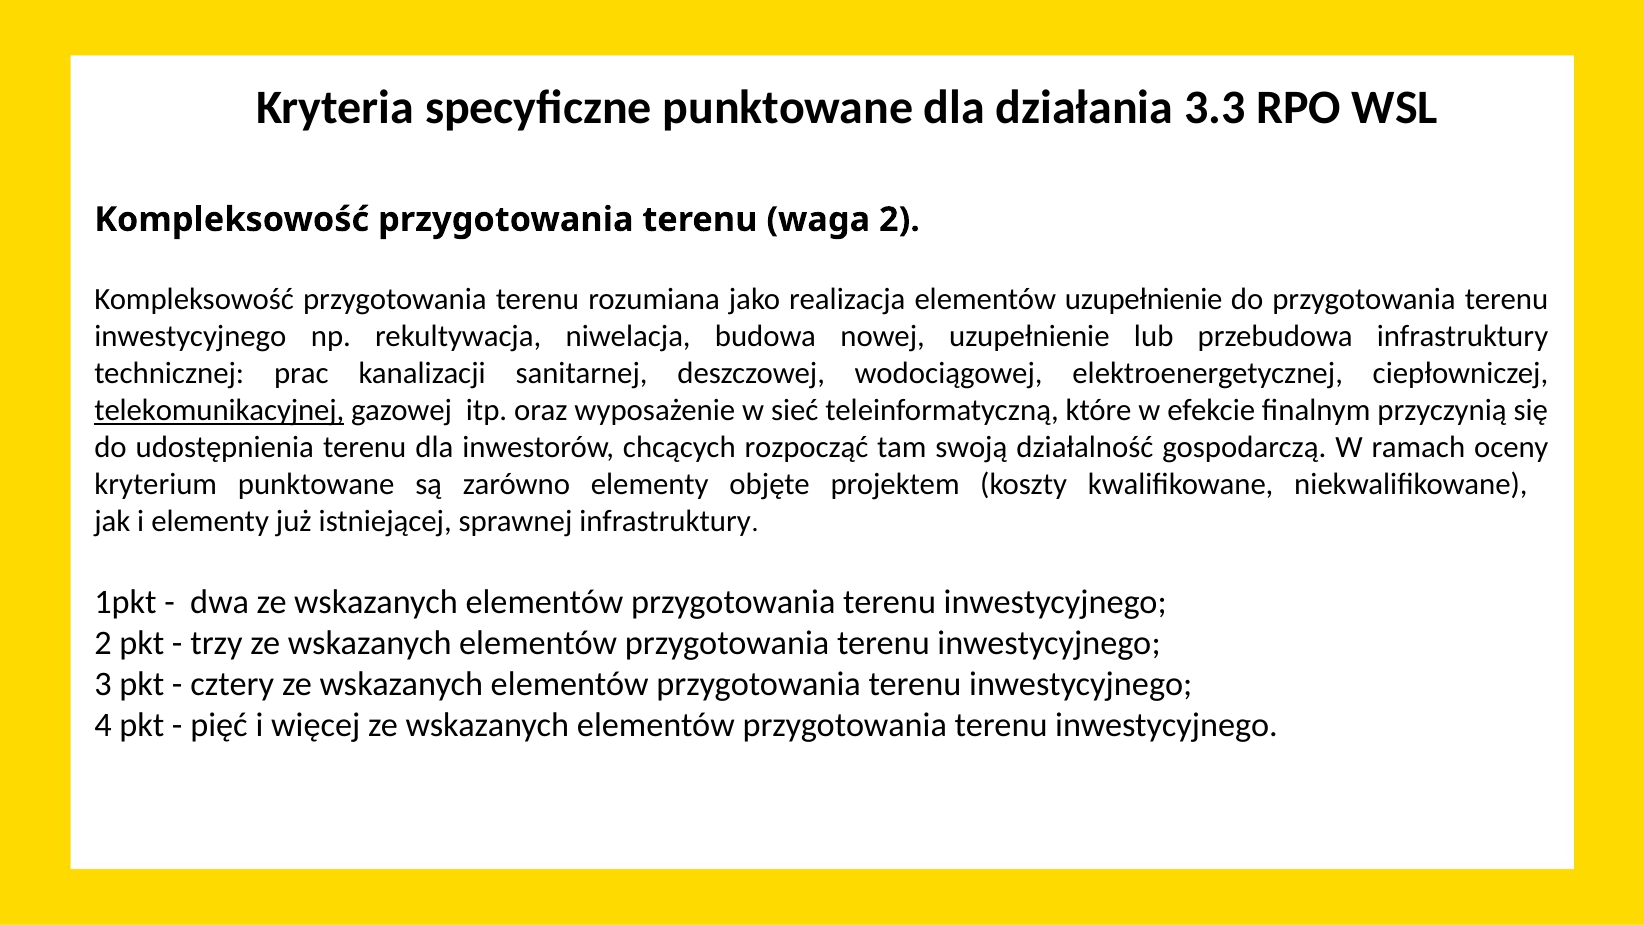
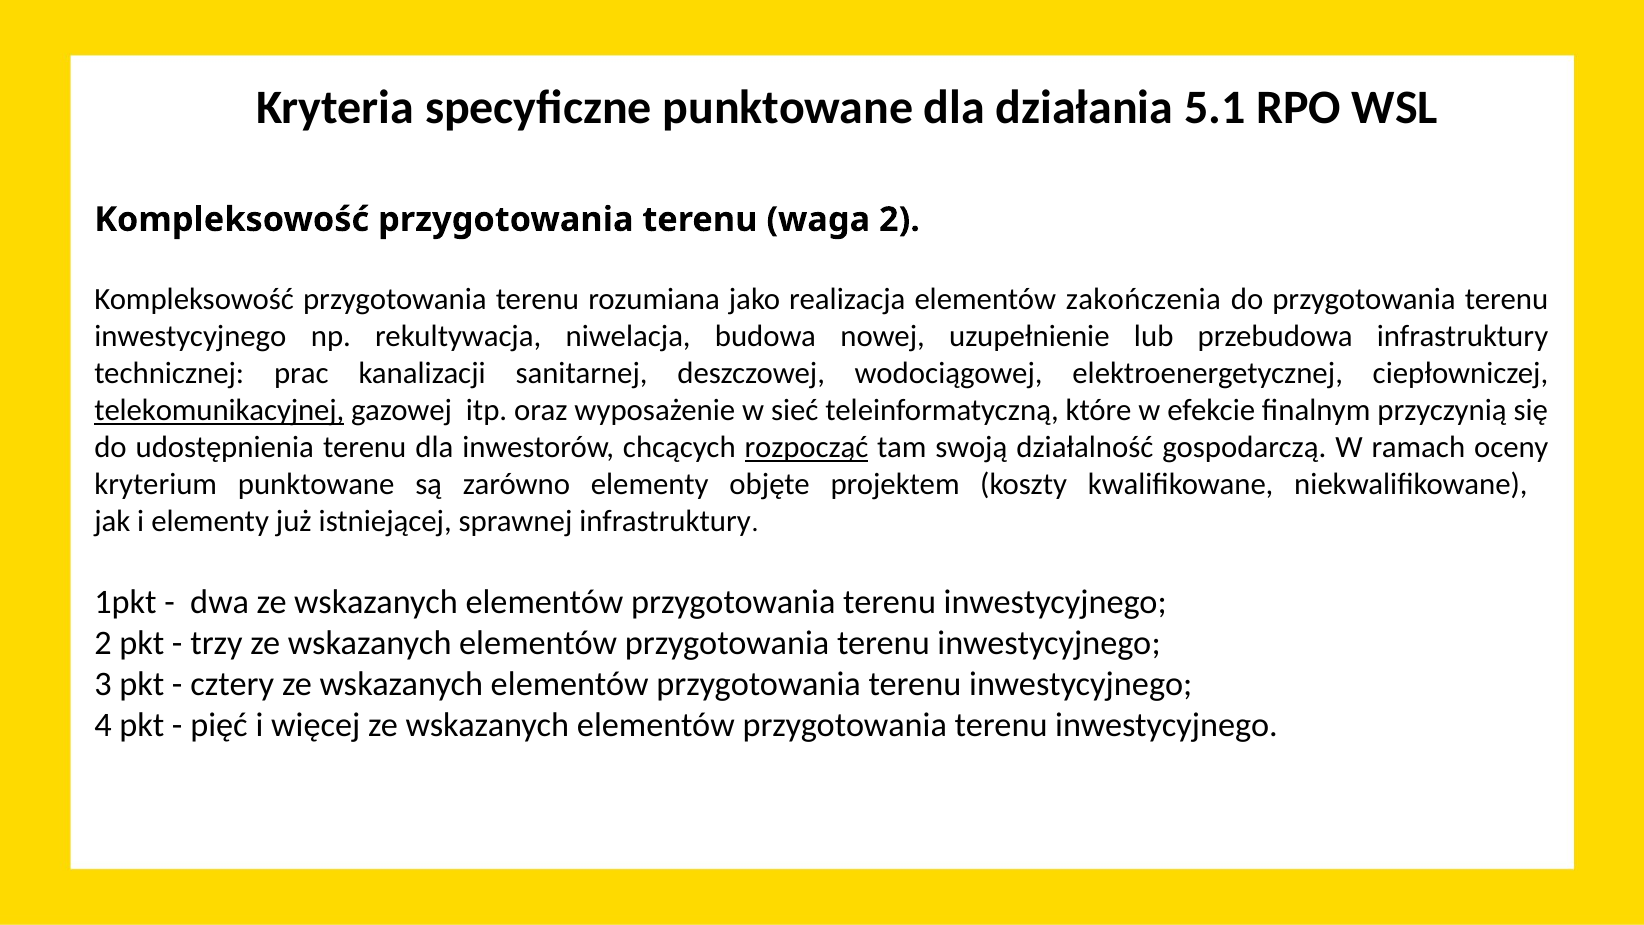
3.3: 3.3 -> 5.1
elementów uzupełnienie: uzupełnienie -> zakończenia
rozpocząć underline: none -> present
